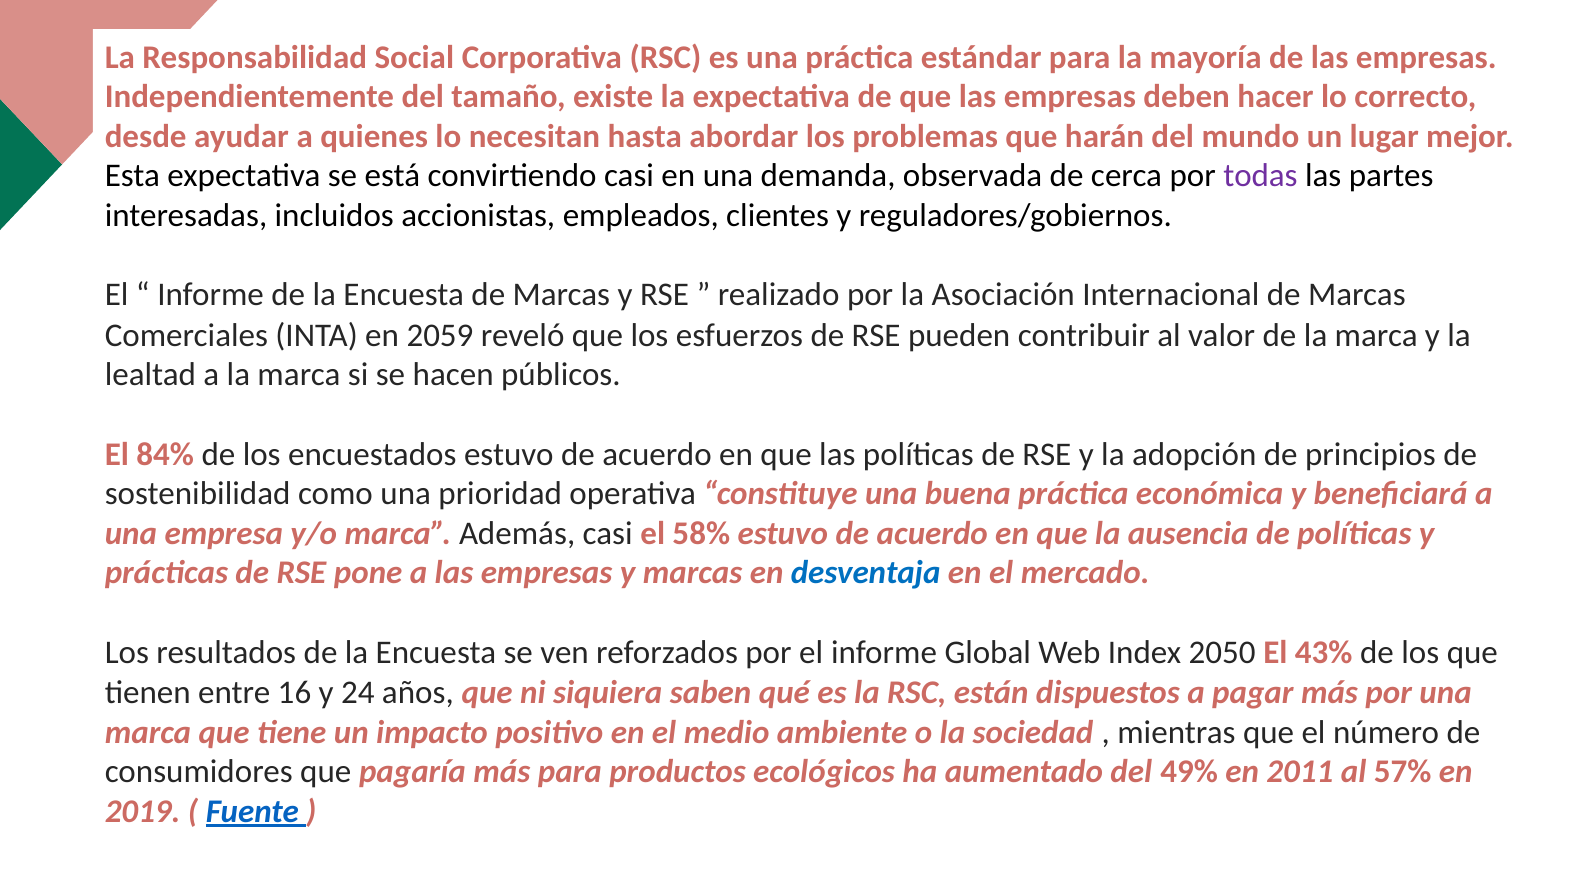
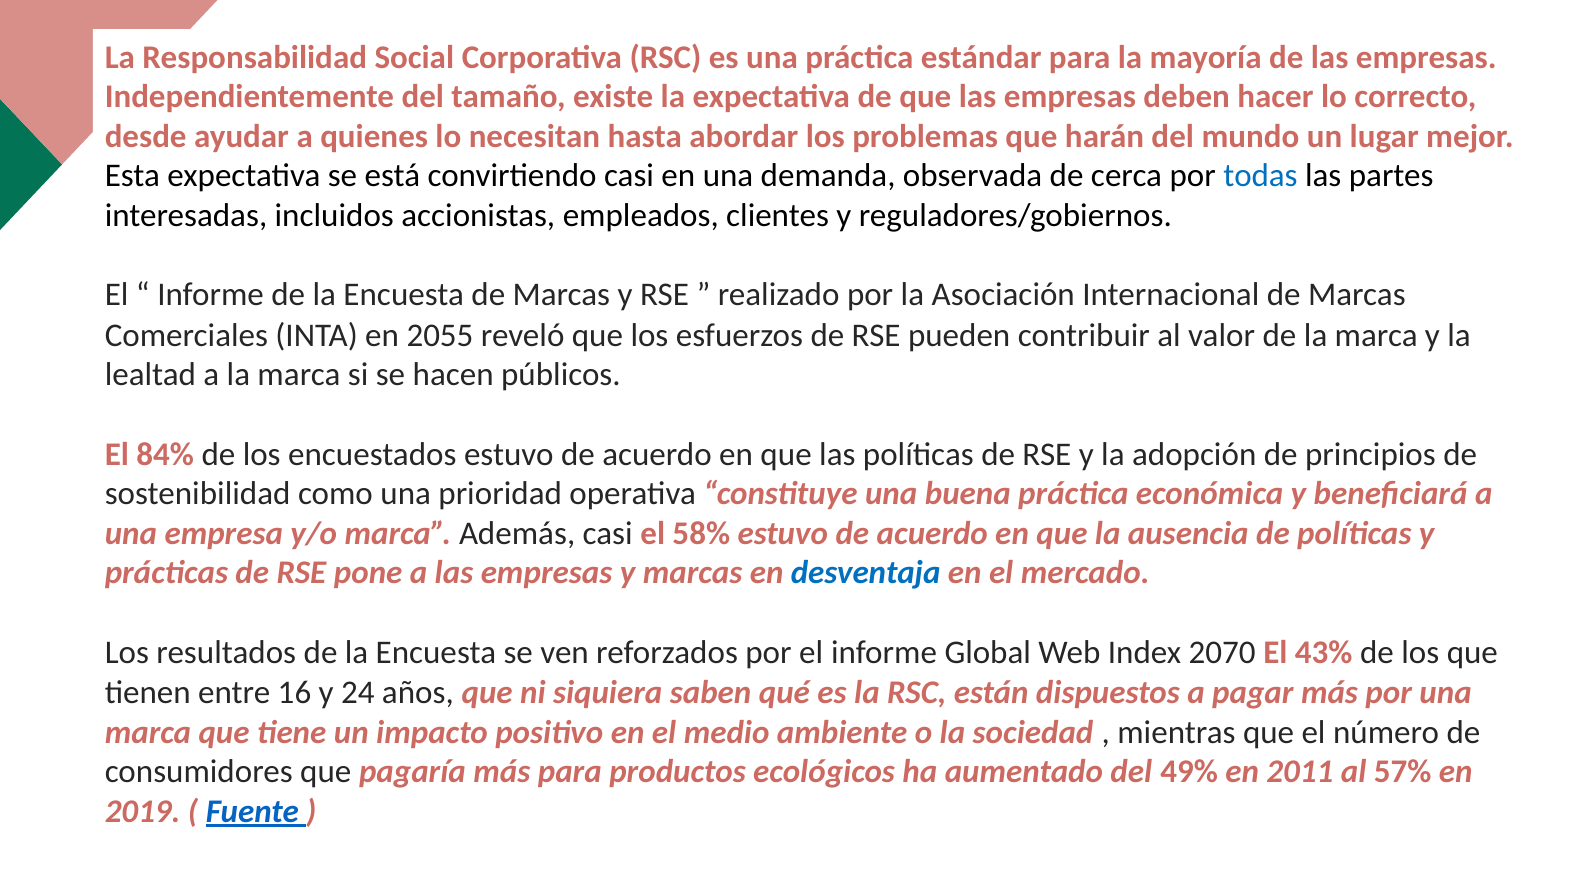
todas colour: purple -> blue
2059: 2059 -> 2055
2050: 2050 -> 2070
